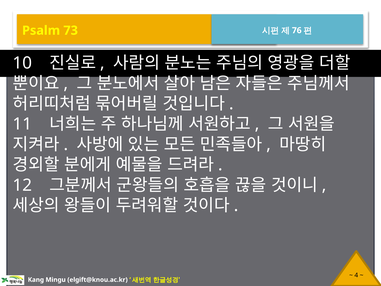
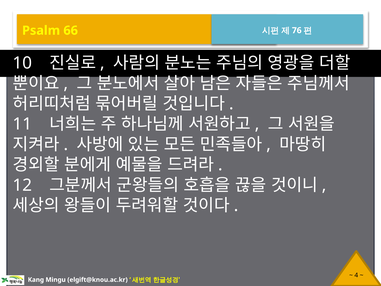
73: 73 -> 66
